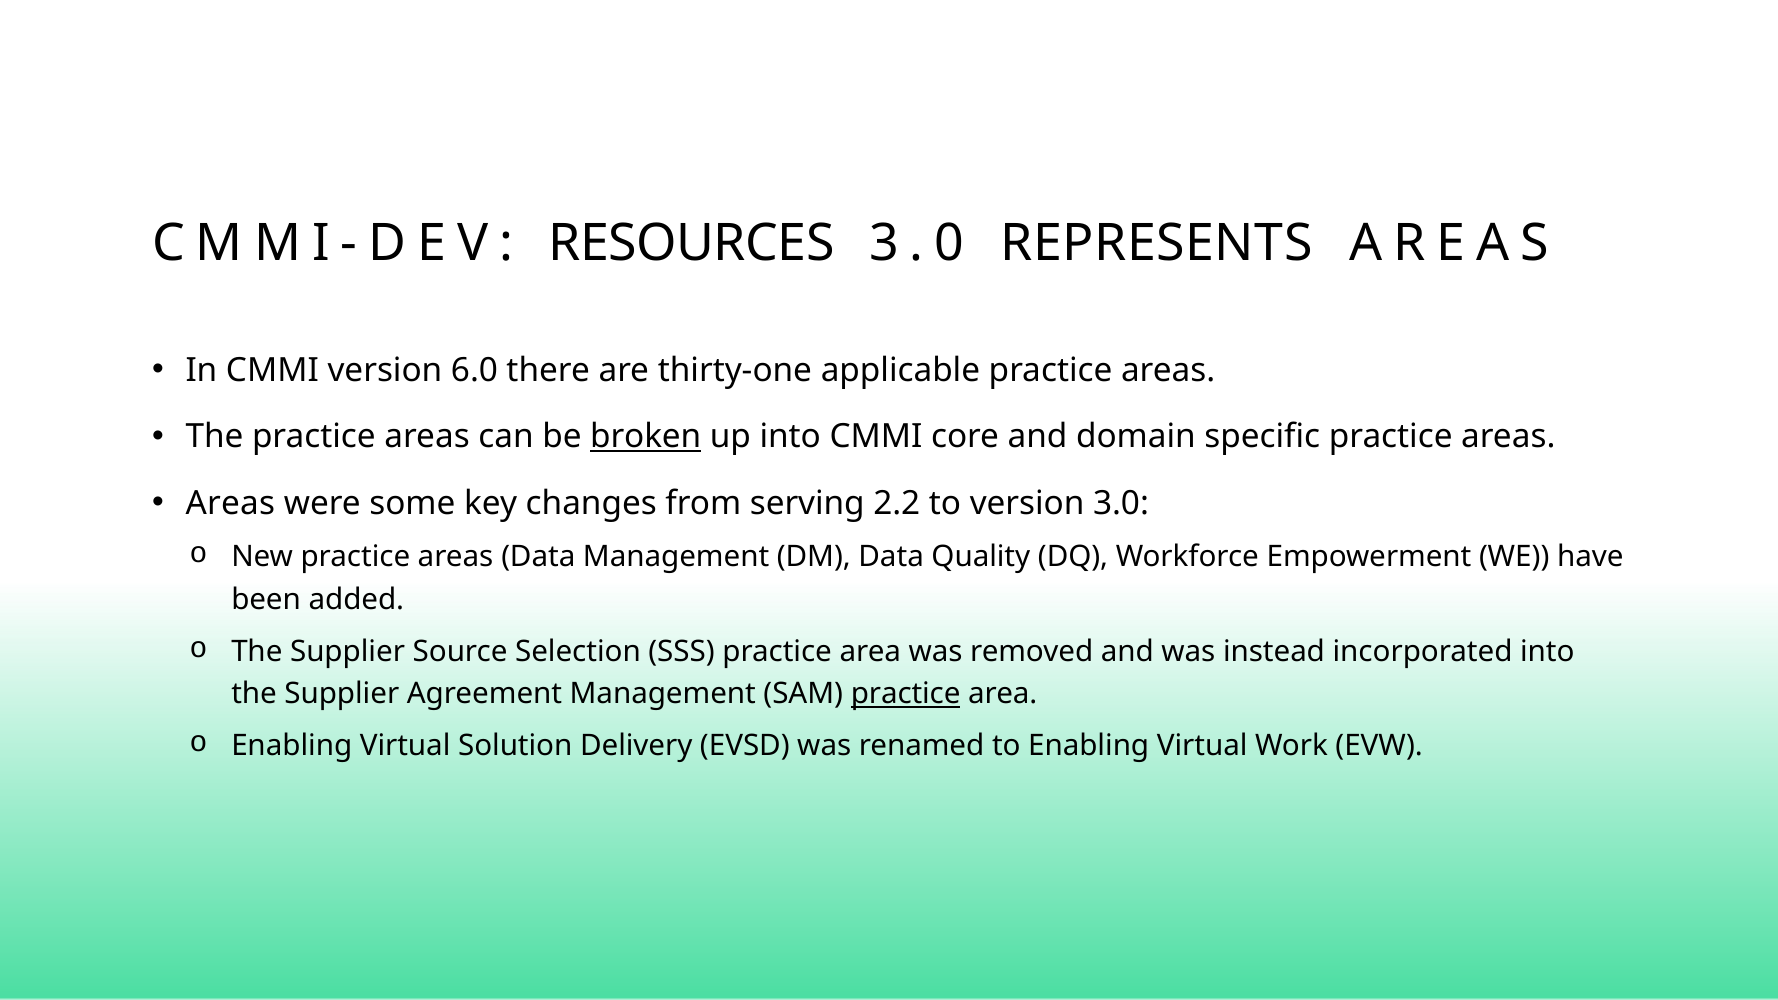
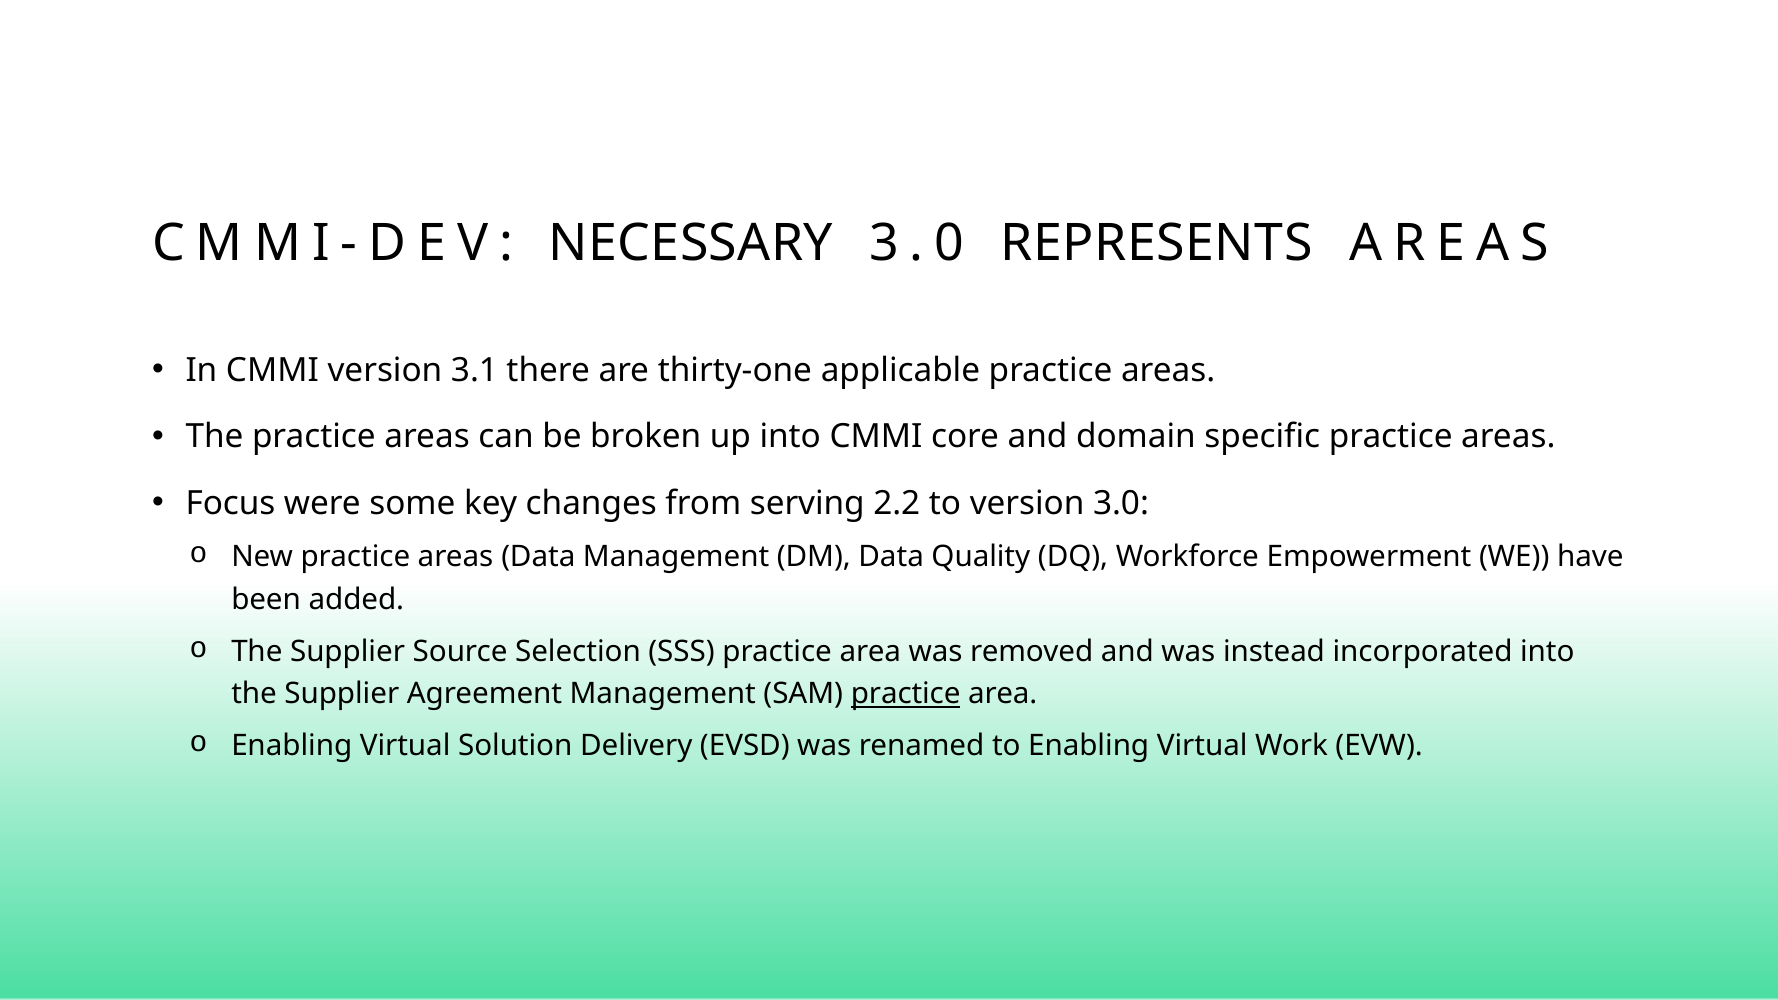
RESOURCES: RESOURCES -> NECESSARY
6.0: 6.0 -> 3.1
broken underline: present -> none
Areas at (230, 503): Areas -> Focus
